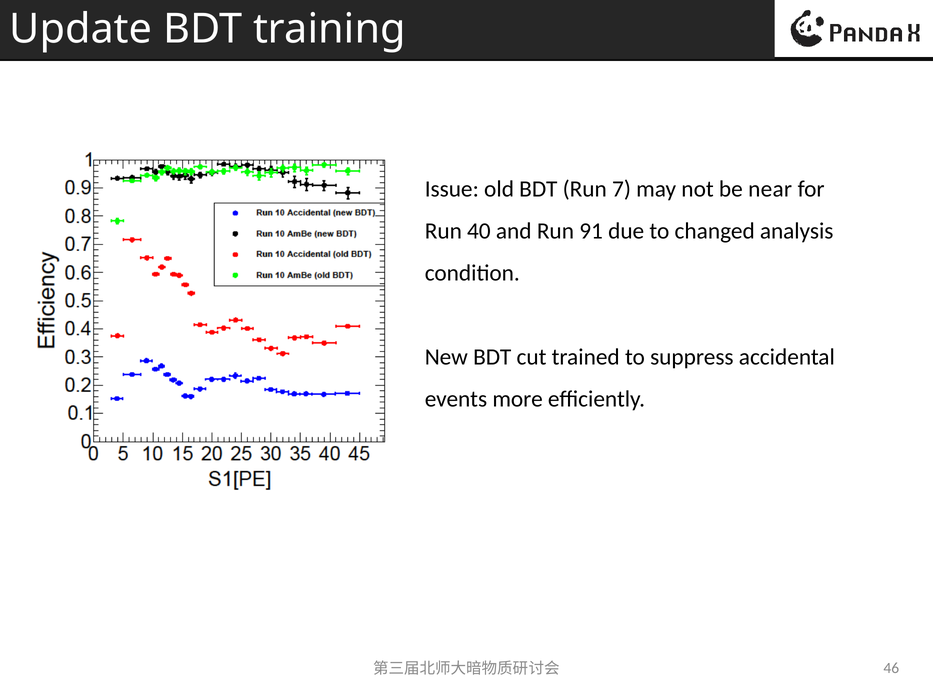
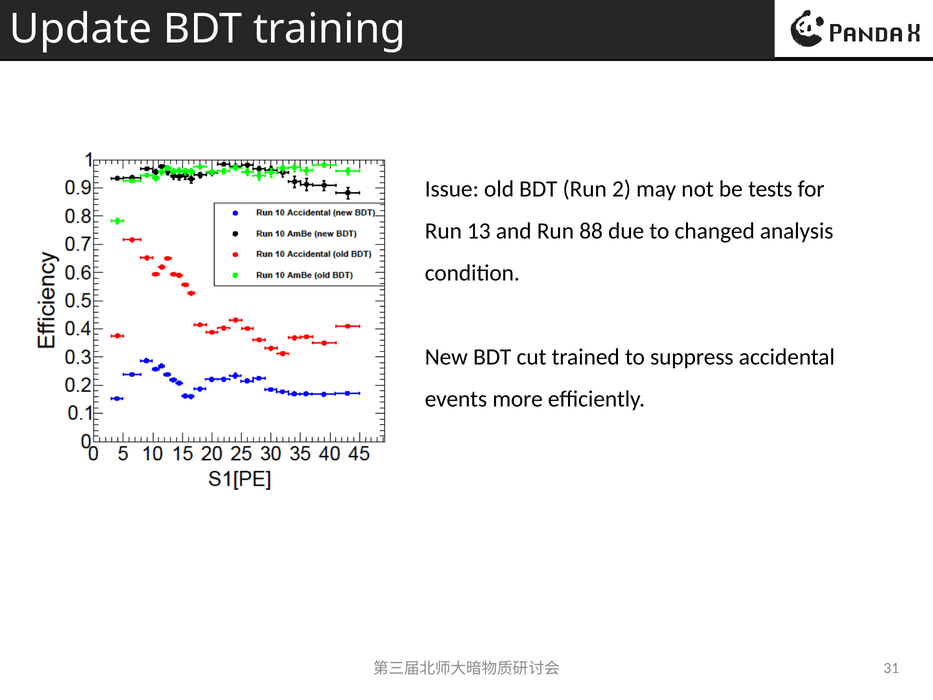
7: 7 -> 2
near: near -> tests
40: 40 -> 13
91: 91 -> 88
46: 46 -> 31
